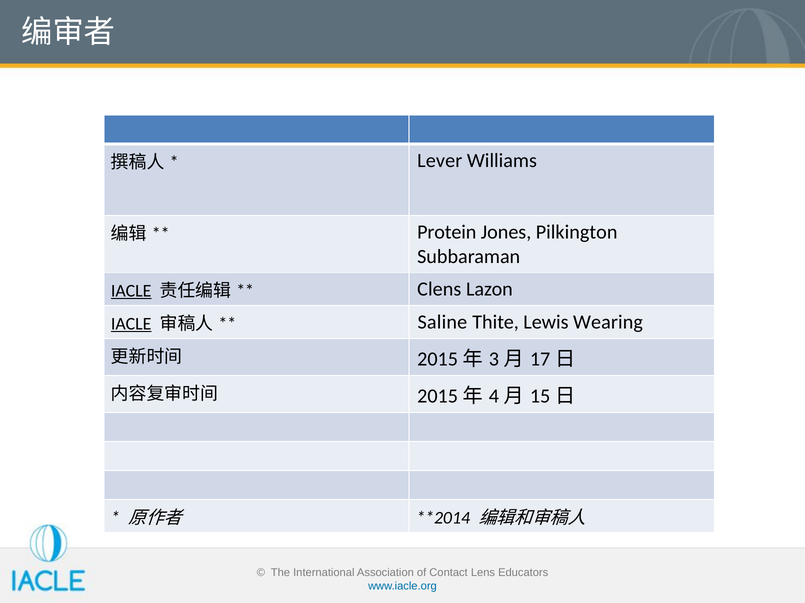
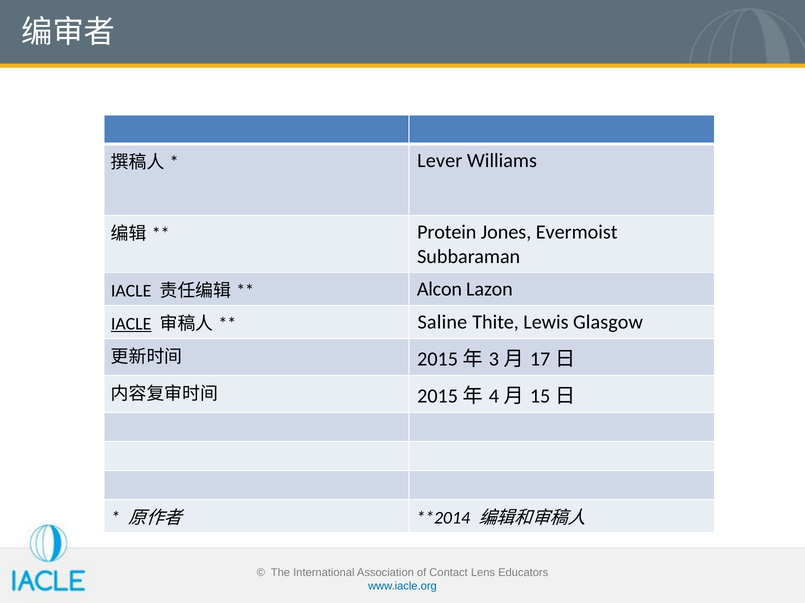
Pilkington: Pilkington -> Evermoist
IACLE at (131, 291) underline: present -> none
Clens: Clens -> Alcon
Wearing: Wearing -> Glasgow
